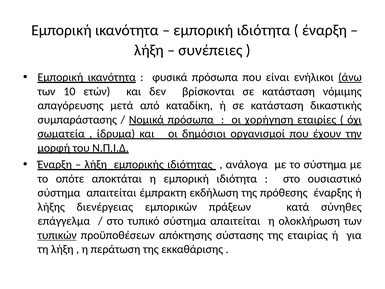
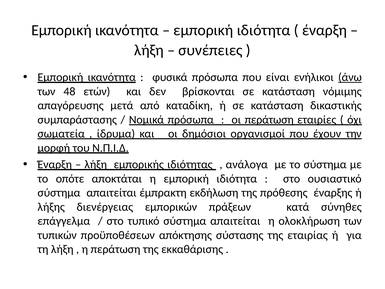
10: 10 -> 48
οι χορήγηση: χορήγηση -> περάτωση
τυπικών underline: present -> none
